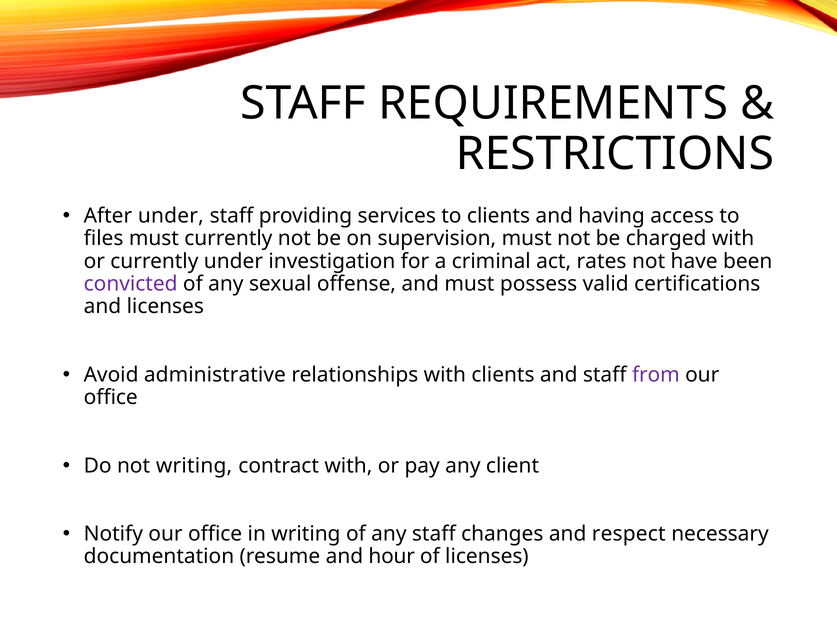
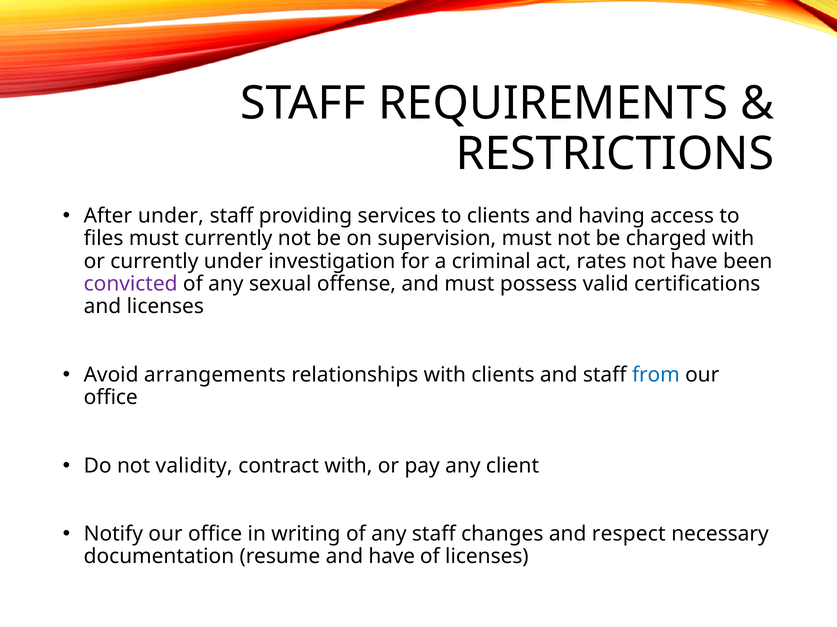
administrative: administrative -> arrangements
from colour: purple -> blue
not writing: writing -> validity
and hour: hour -> have
